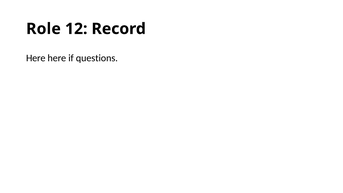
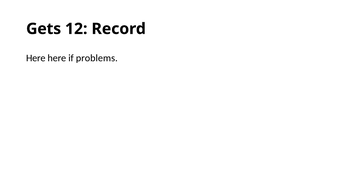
Role: Role -> Gets
questions: questions -> problems
